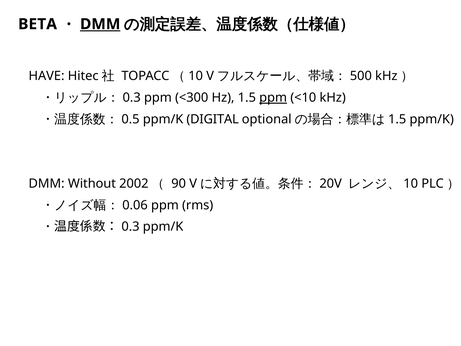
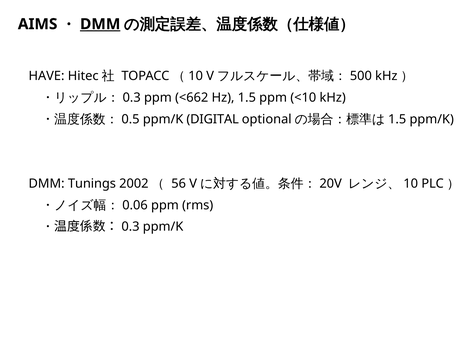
BETA: BETA -> AIMS
<300: <300 -> <662
ppm at (273, 98) underline: present -> none
Without: Without -> Tunings
90: 90 -> 56
